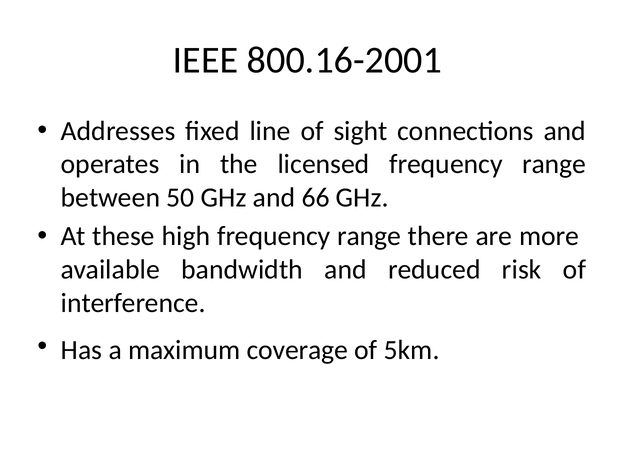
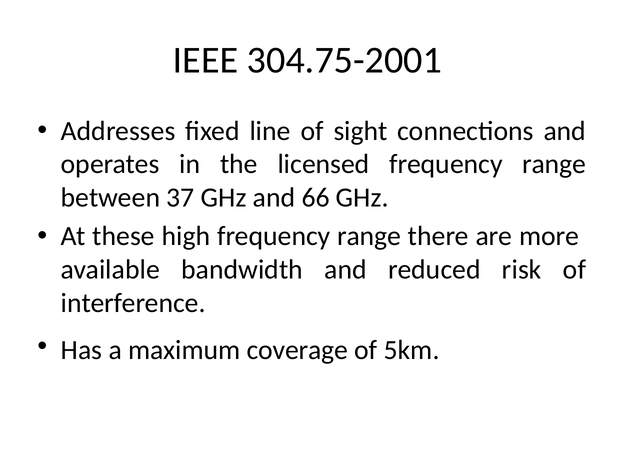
800.16-2001: 800.16-2001 -> 304.75-2001
50: 50 -> 37
